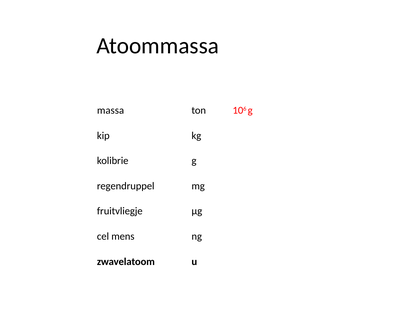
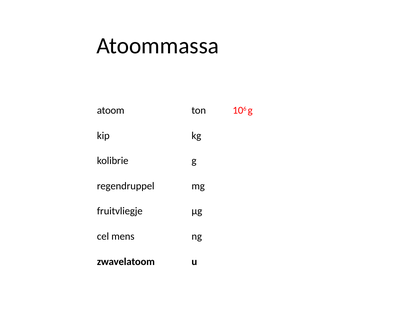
massa: massa -> atoom
